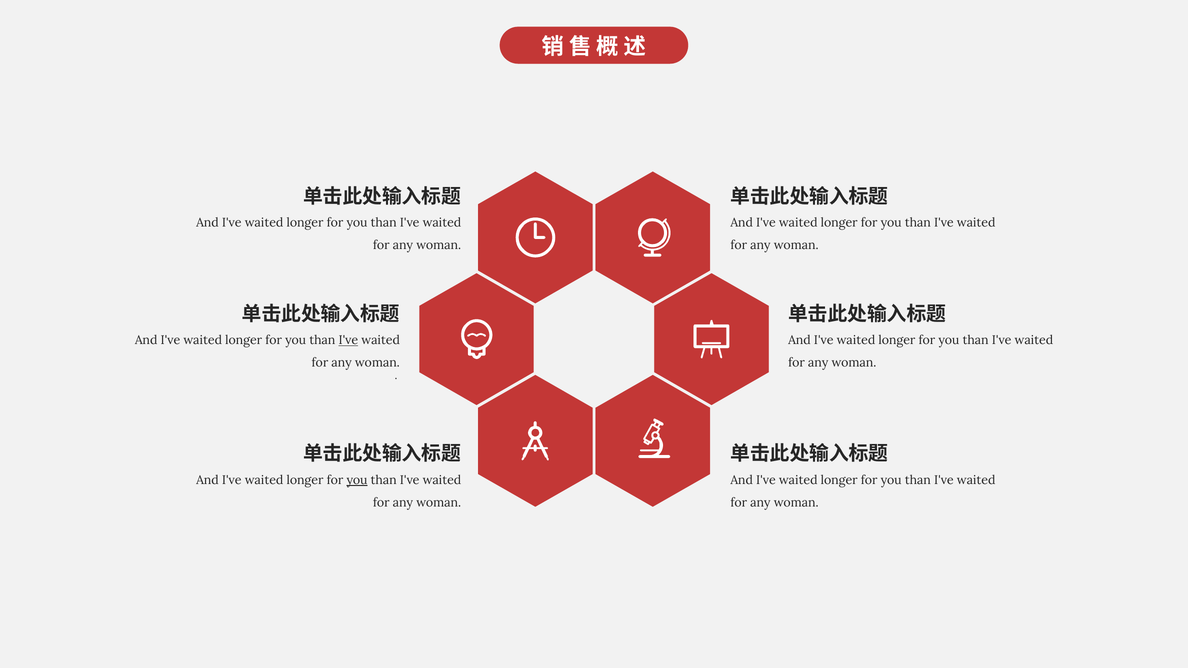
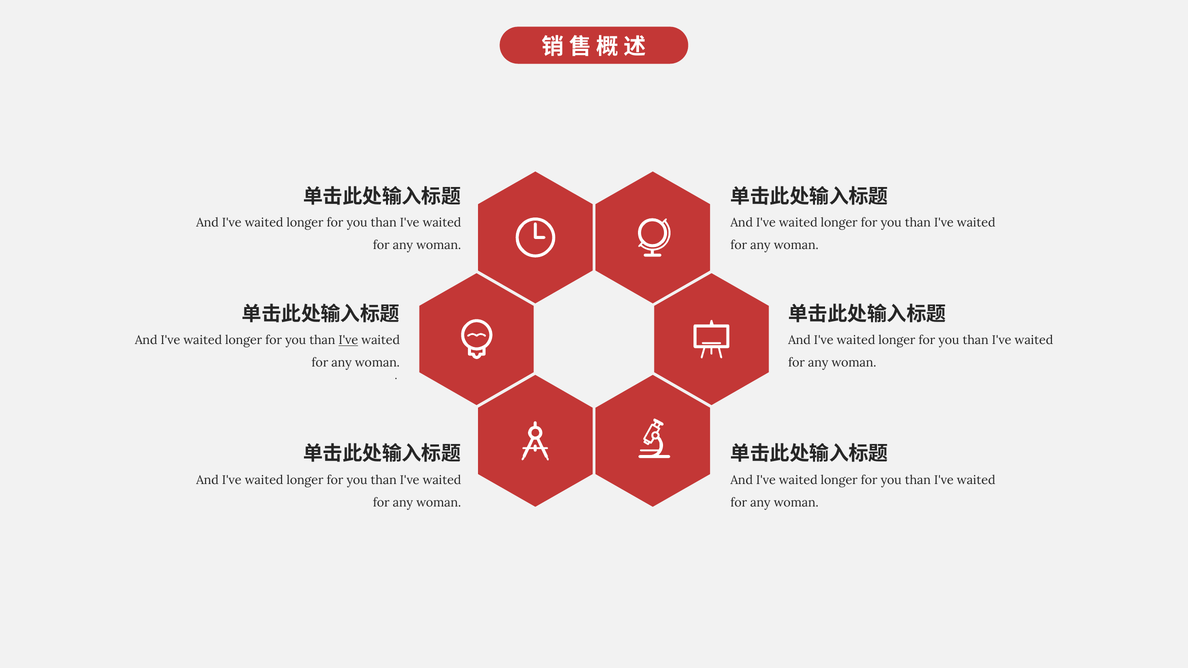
you at (357, 480) underline: present -> none
